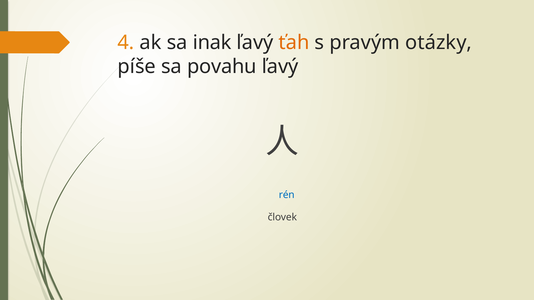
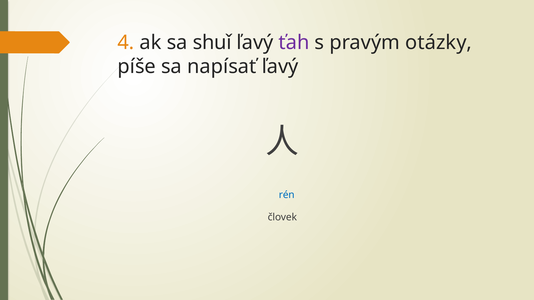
inak: inak -> shuǐ
ťah colour: orange -> purple
povahu: povahu -> napísať
